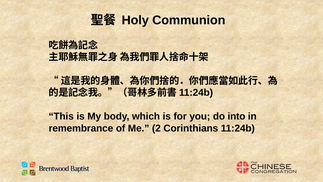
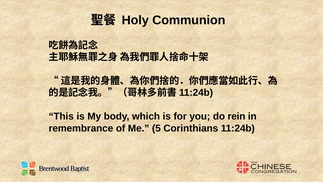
into: into -> rein
2: 2 -> 5
